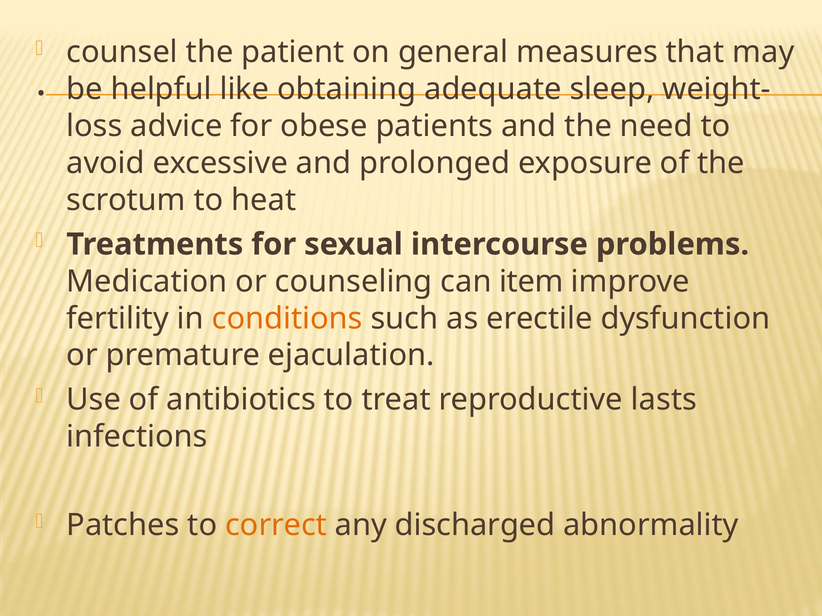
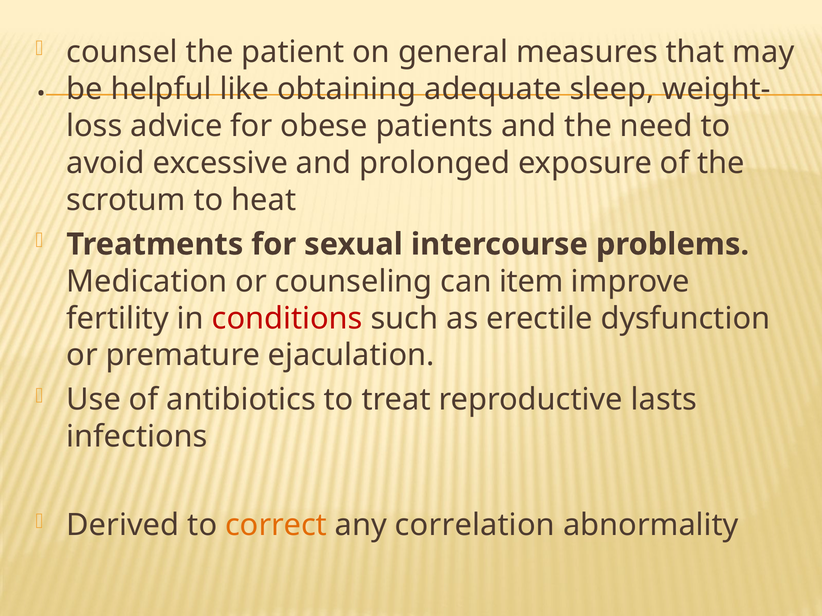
conditions colour: orange -> red
Patches: Patches -> Derived
discharged: discharged -> correlation
